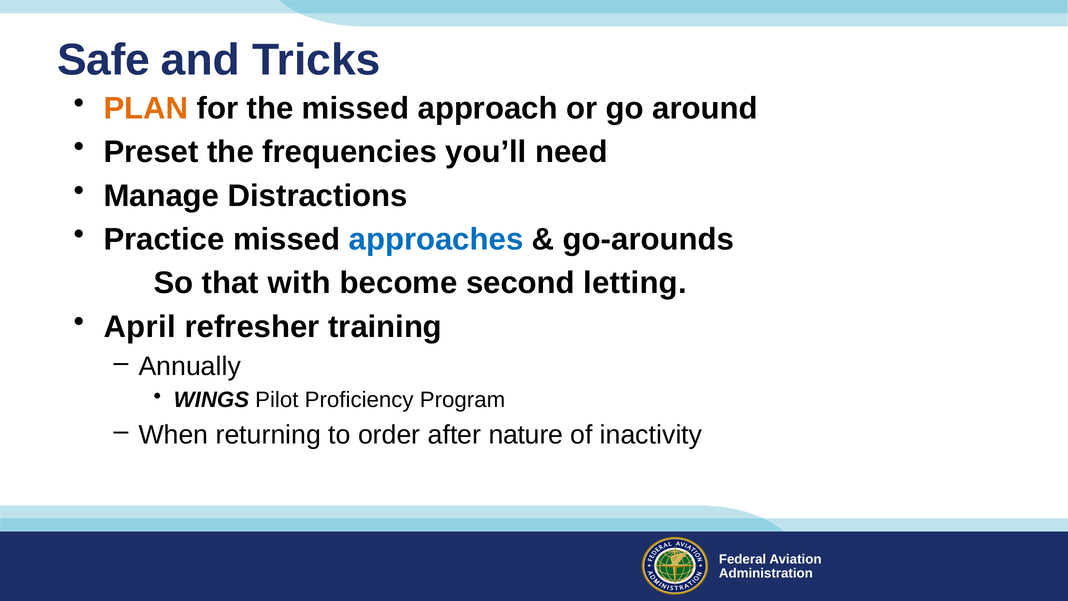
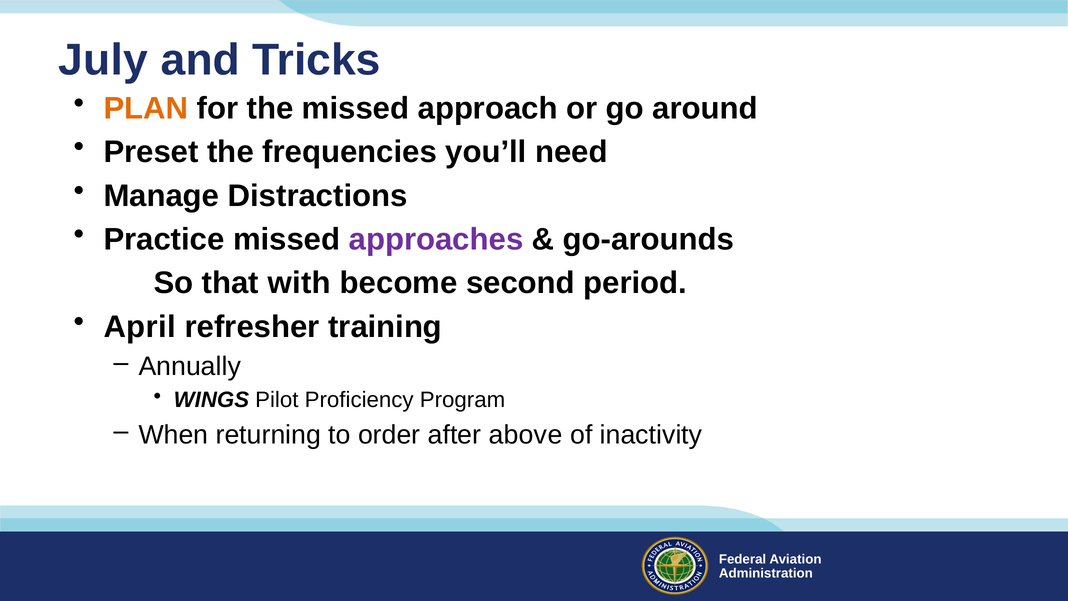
Safe: Safe -> July
approaches colour: blue -> purple
letting: letting -> period
nature: nature -> above
